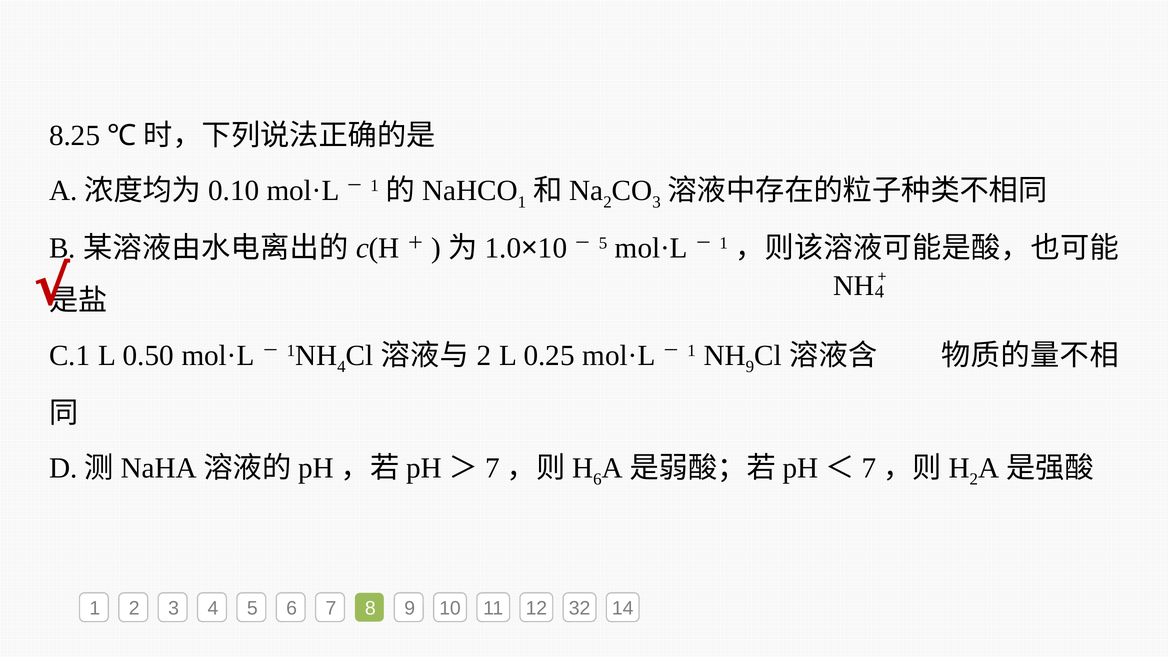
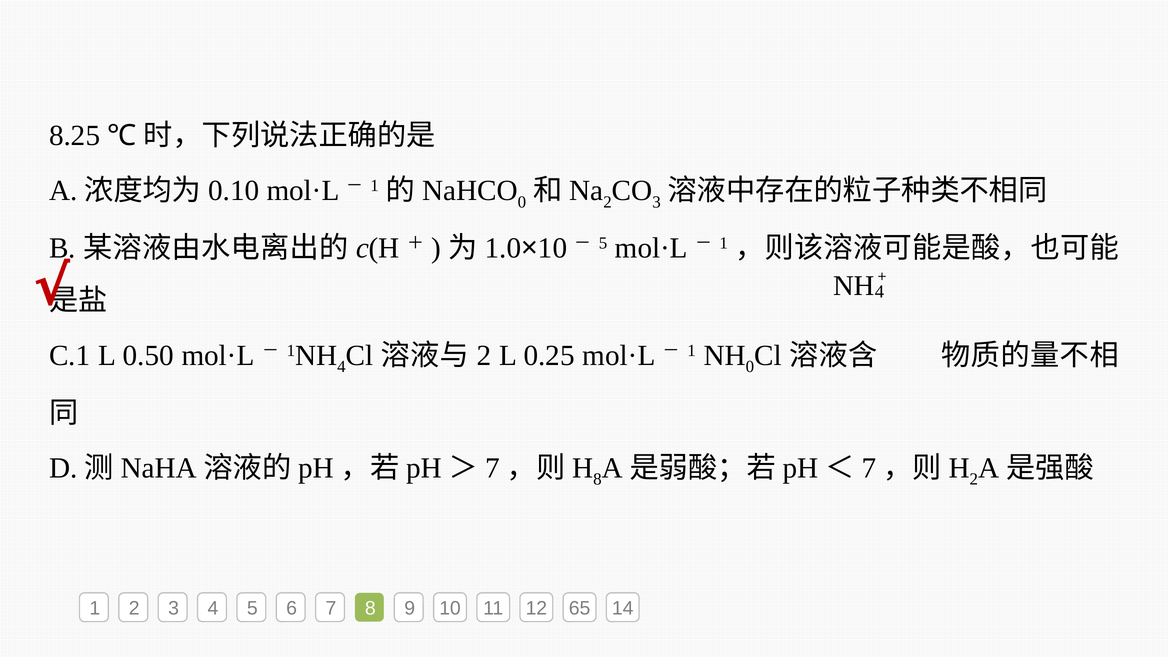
1 at (522, 202): 1 -> 0
9 at (750, 367): 9 -> 0
6 at (597, 479): 6 -> 8
32: 32 -> 65
